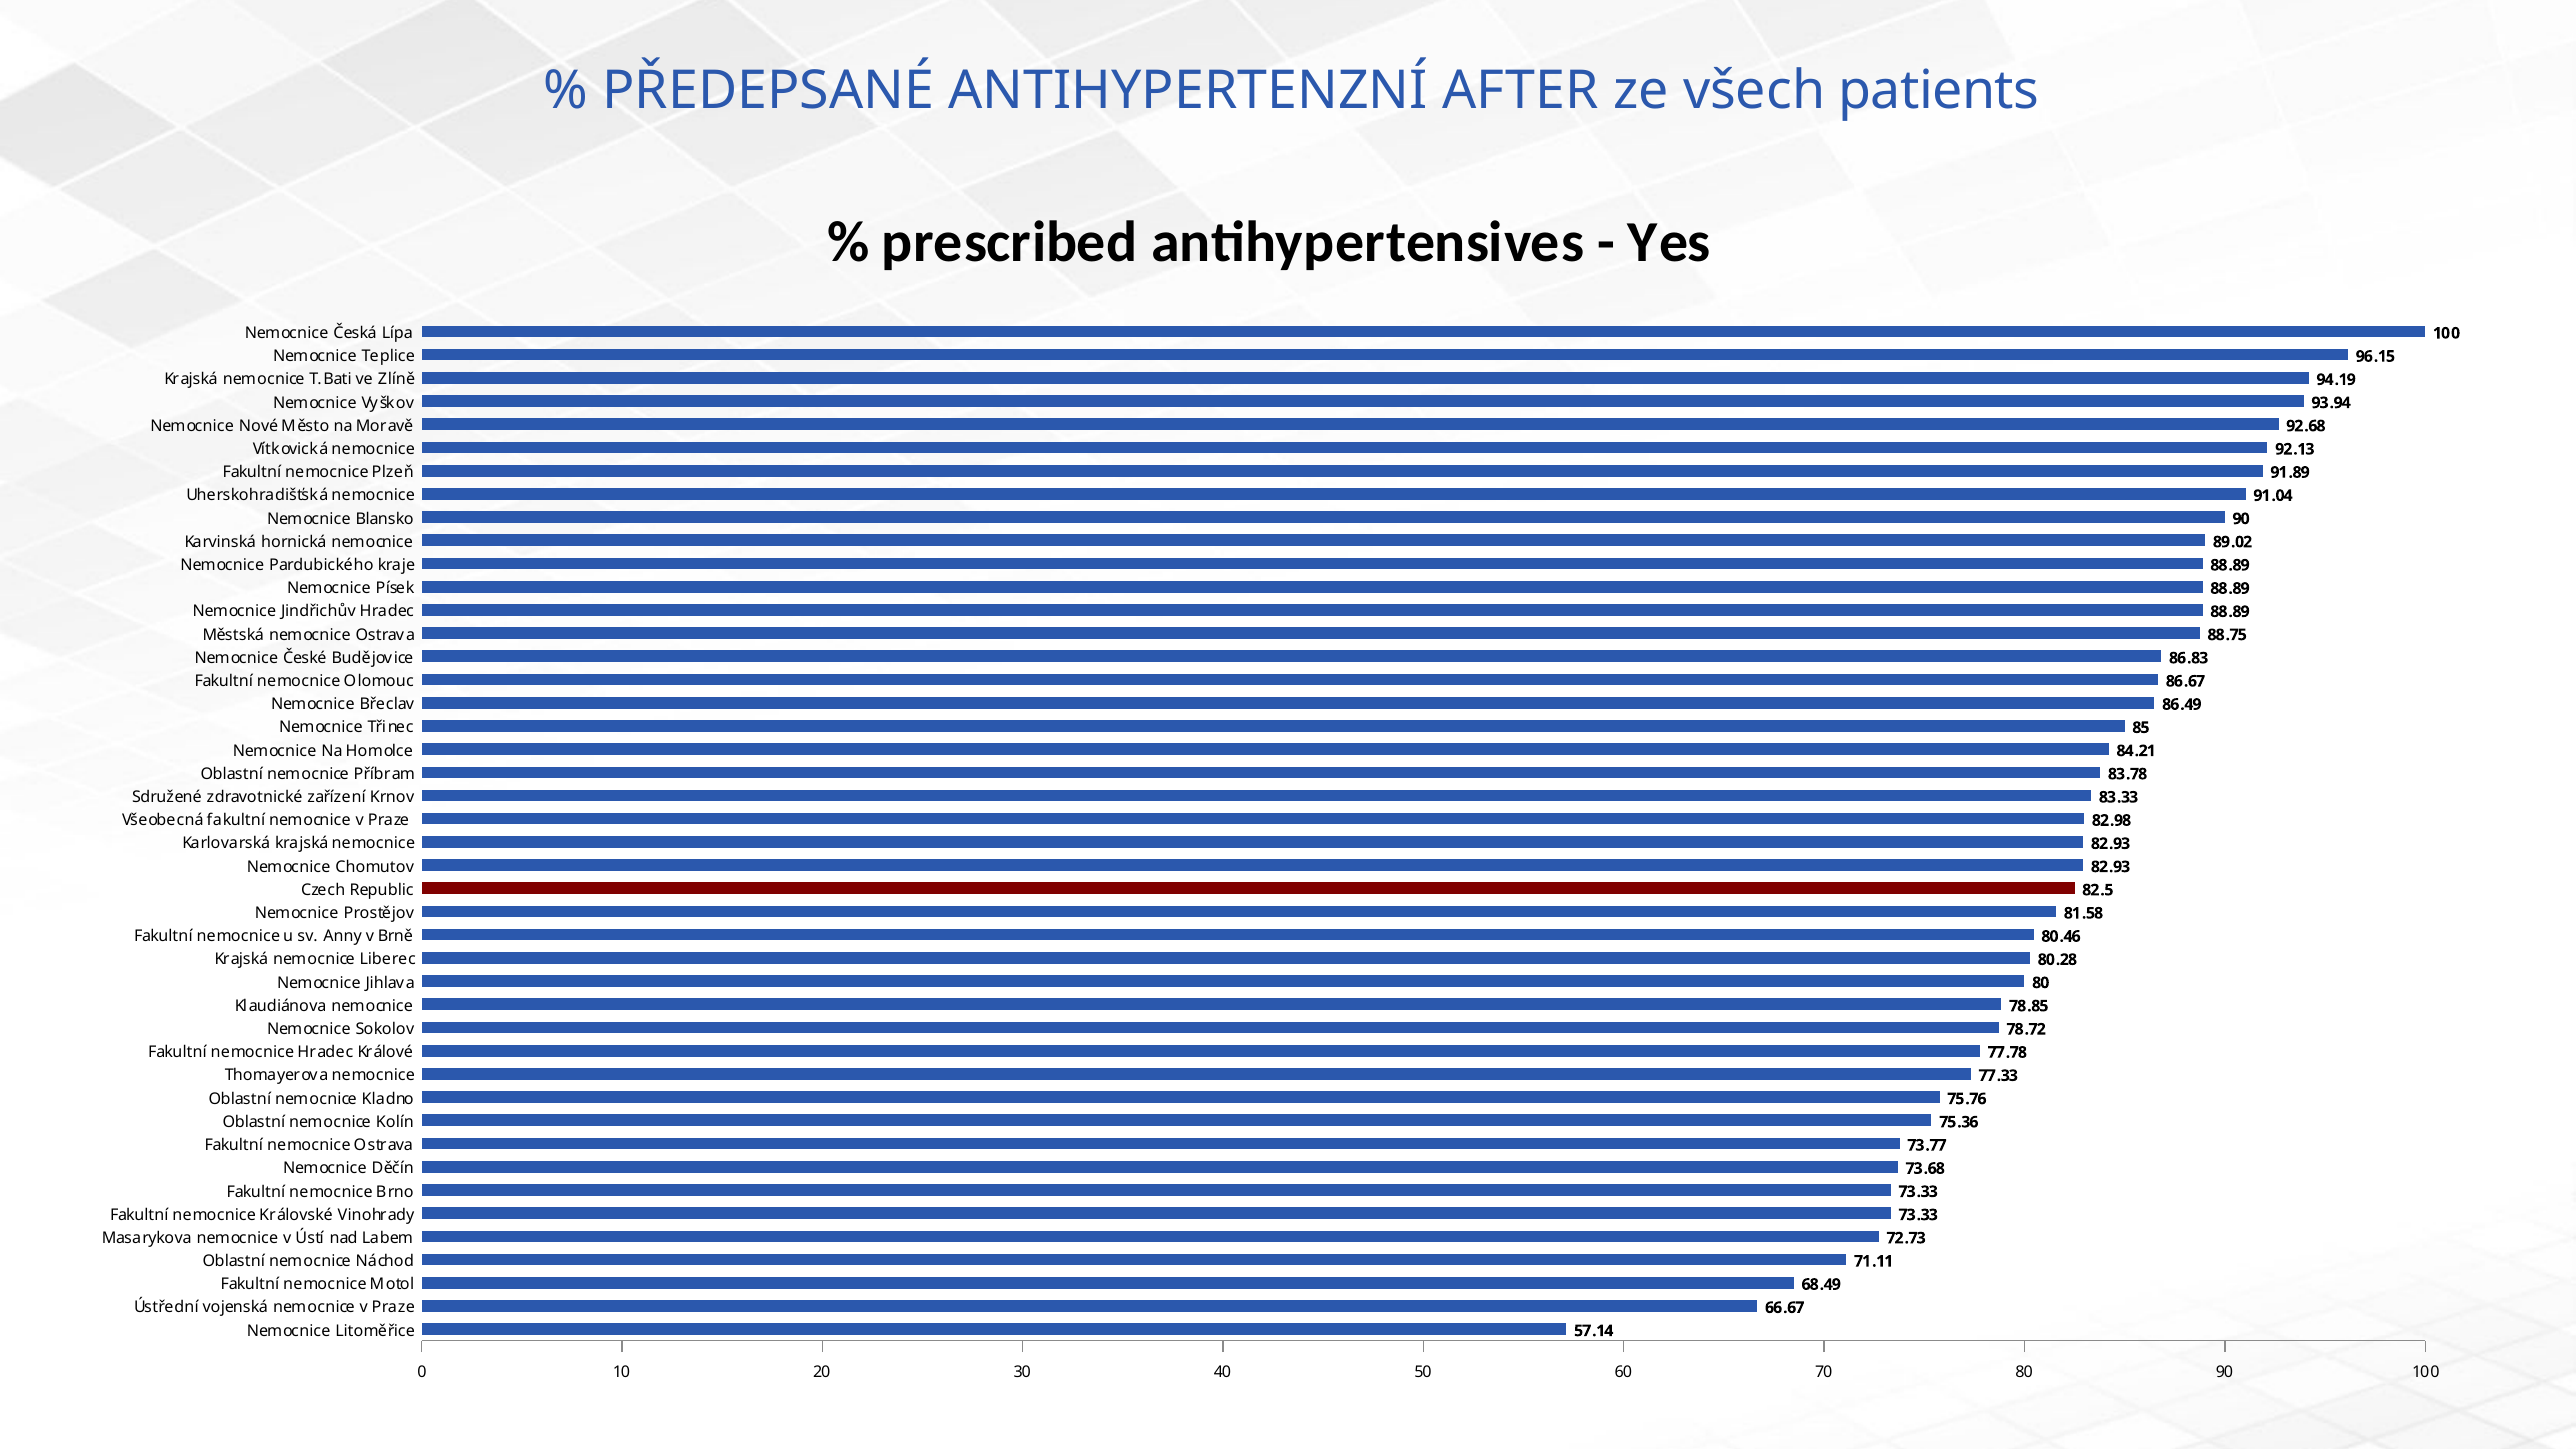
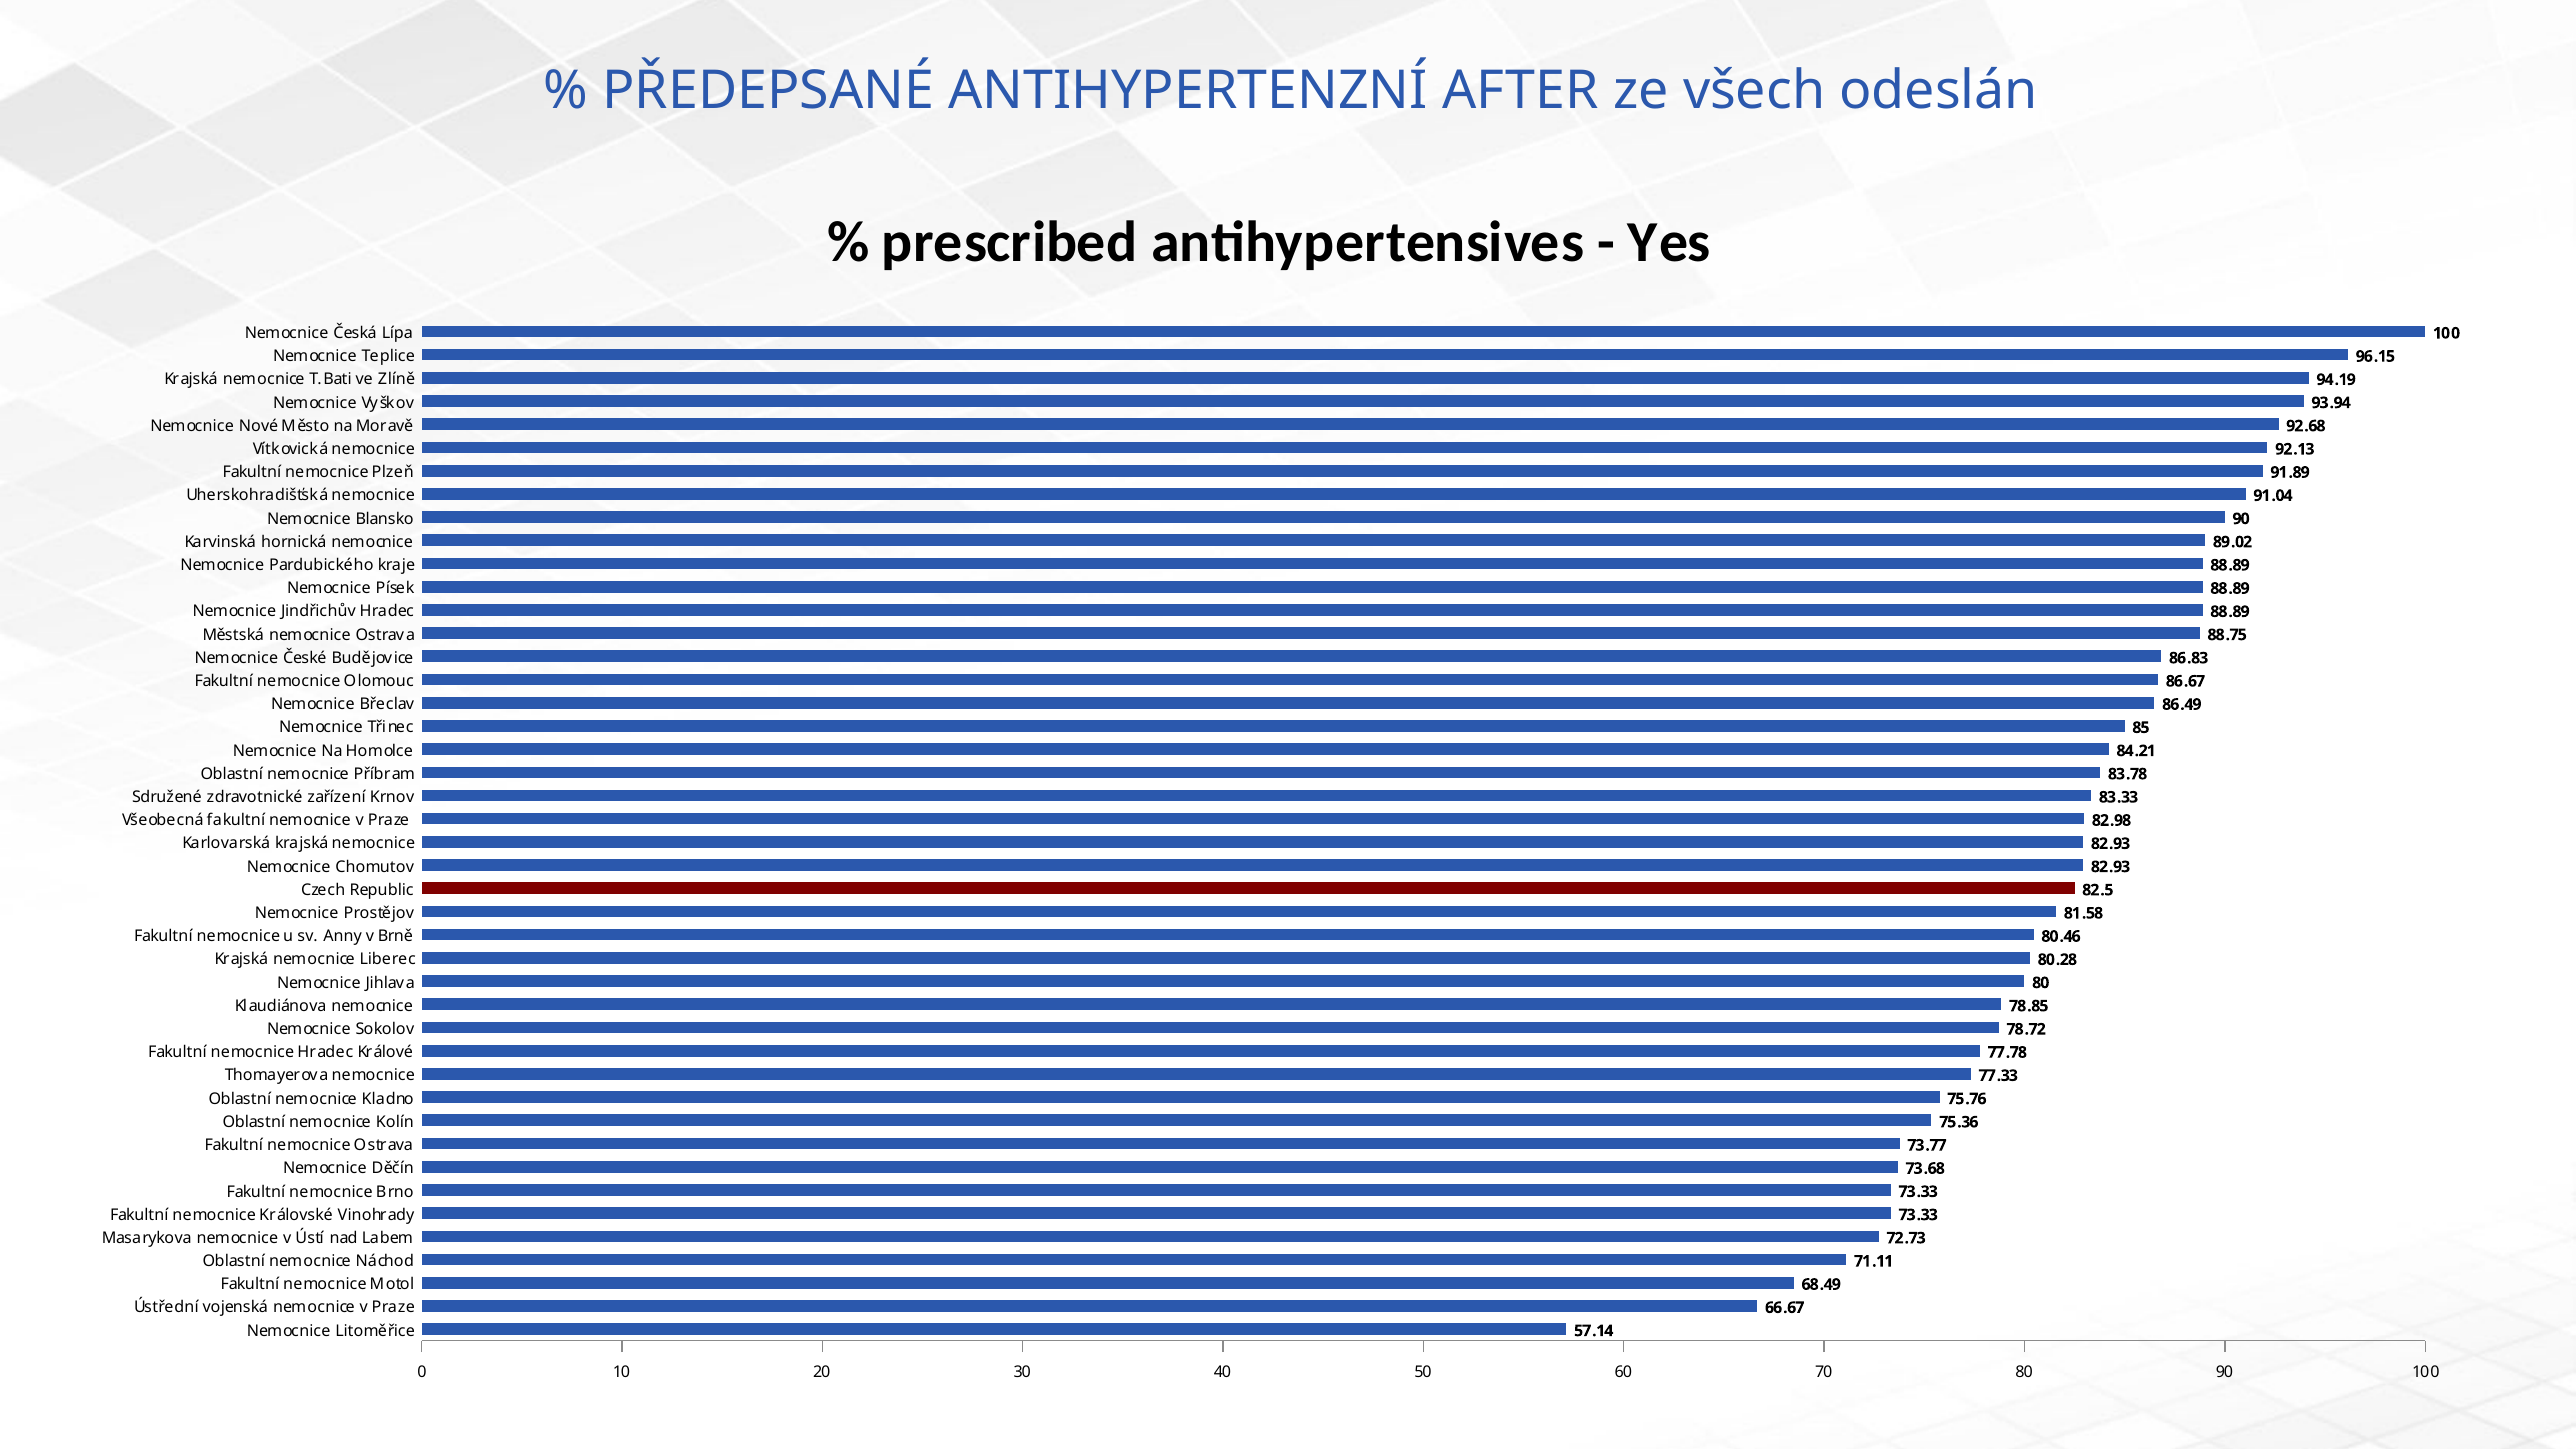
patients: patients -> odeslán
